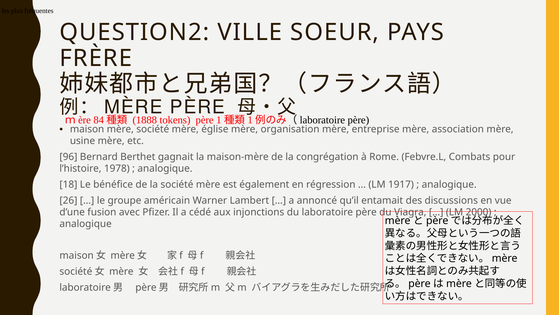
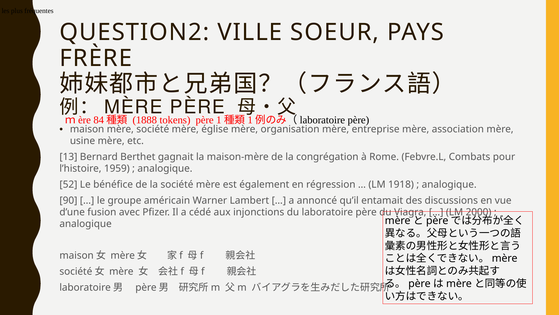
96: 96 -> 13
1978: 1978 -> 1959
18: 18 -> 52
1917: 1917 -> 1918
26: 26 -> 90
